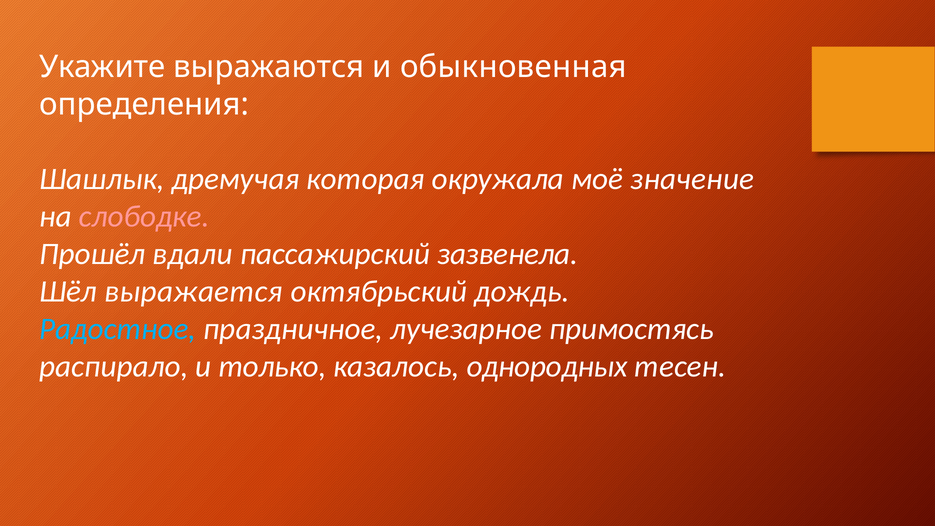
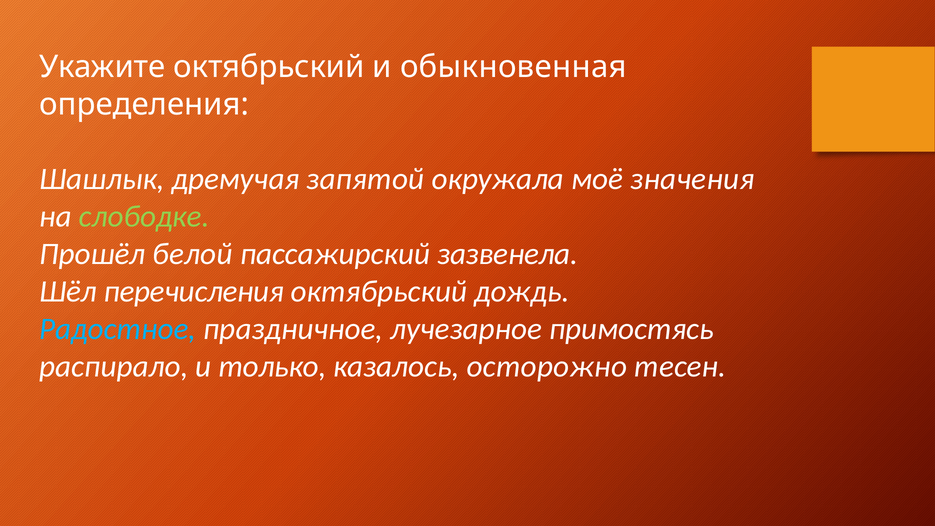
Укажите выражаются: выражаются -> октябрьский
которая: которая -> запятой
значение: значение -> значения
слободке colour: pink -> light green
вдали: вдали -> белой
выражается: выражается -> перечисления
однородных: однородных -> осторожно
